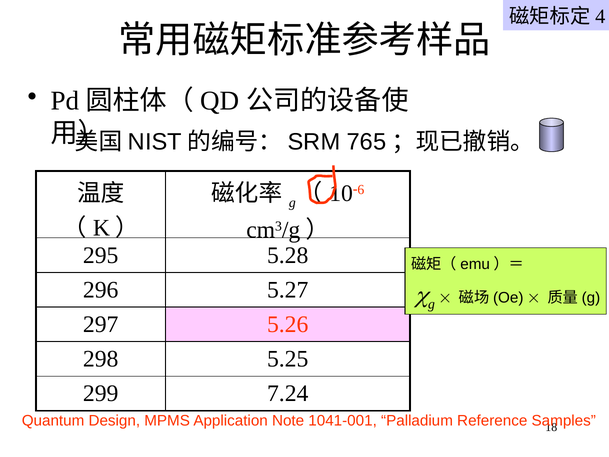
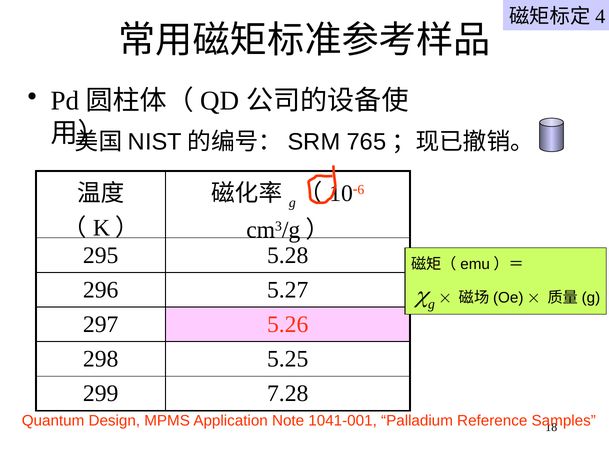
7.24: 7.24 -> 7.28
